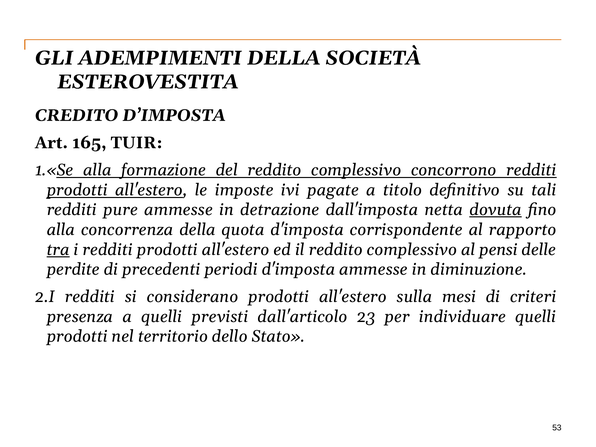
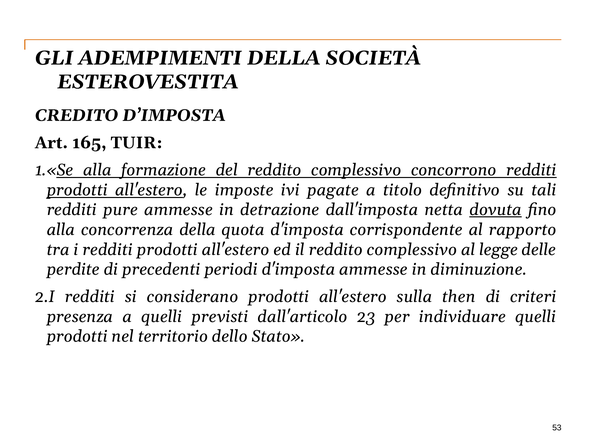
tra underline: present -> none
pensi: pensi -> legge
mesi: mesi -> then
